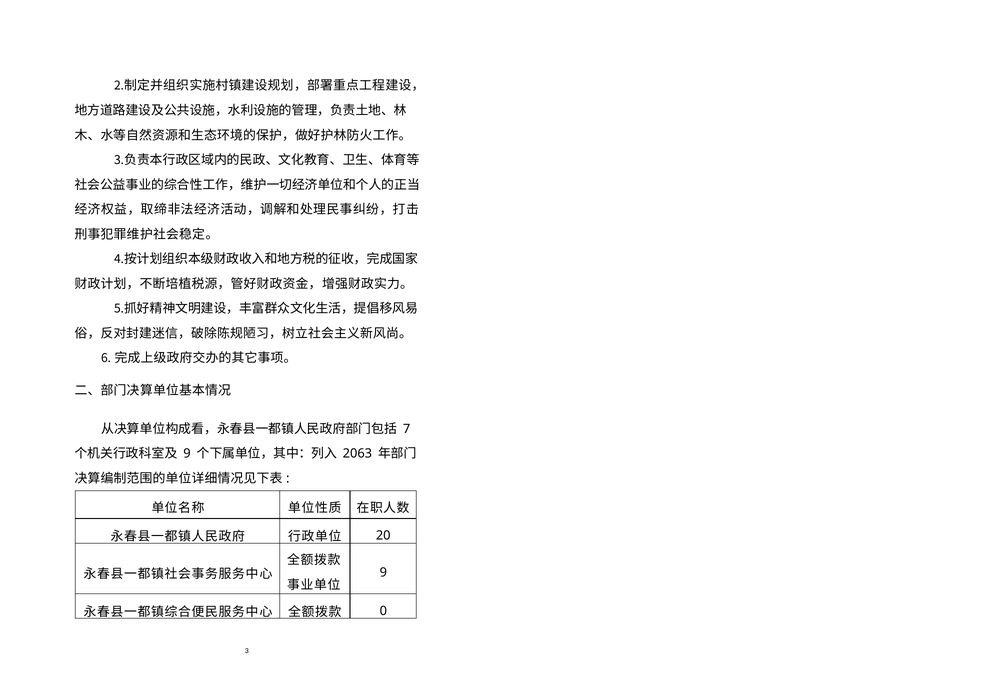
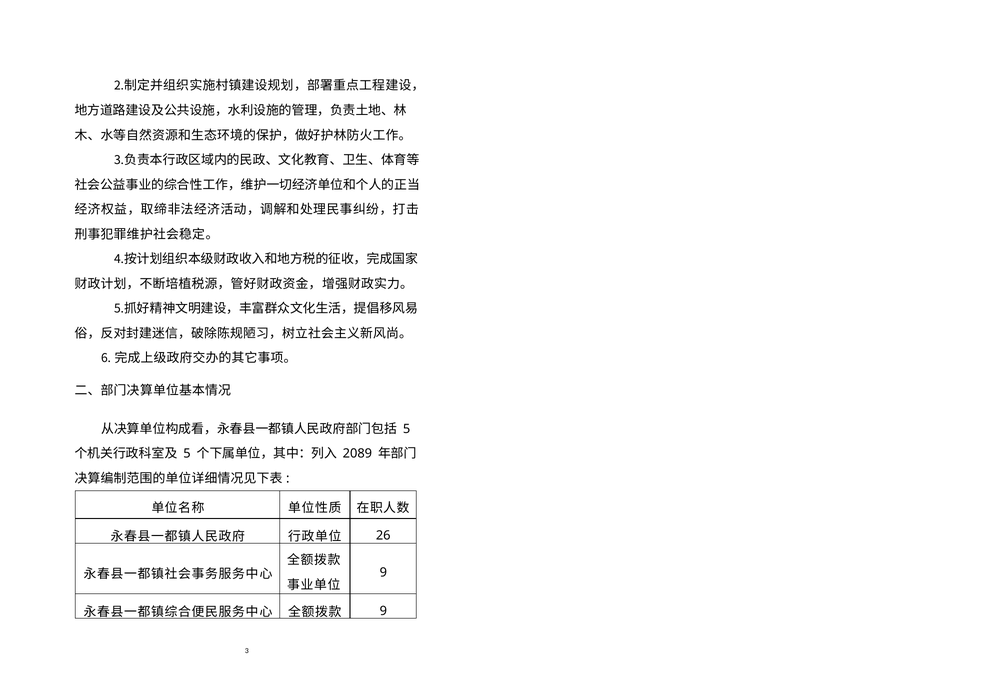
7 at (407, 429): 7 -> 5
9 at (187, 454): 9 -> 5
2063: 2063 -> 2089
20: 20 -> 26
0 at (383, 611): 0 -> 9
